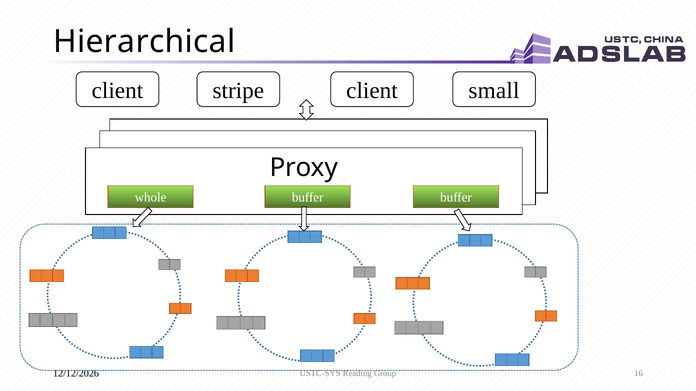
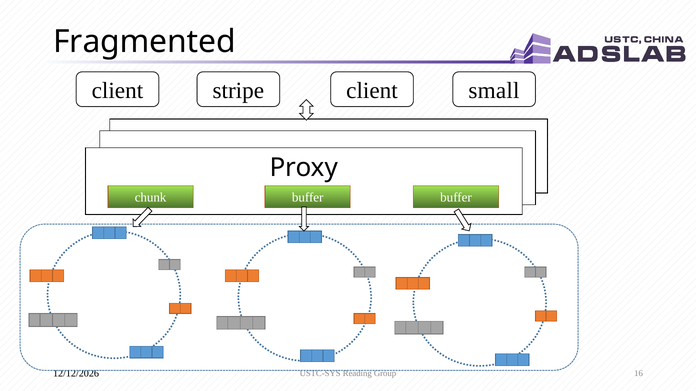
Hierarchical: Hierarchical -> Fragmented
whole: whole -> chunk
